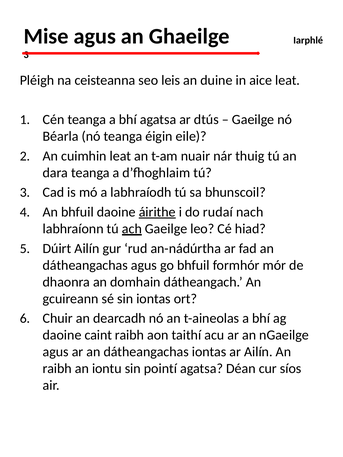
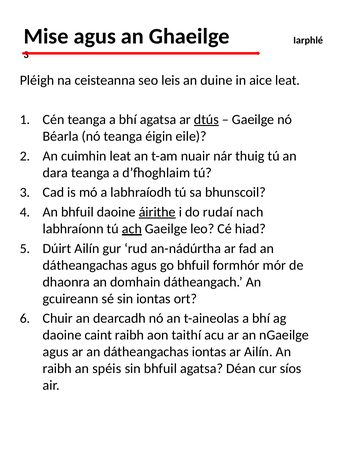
dtús underline: none -> present
iontu: iontu -> spéis
sin pointí: pointí -> bhfuil
